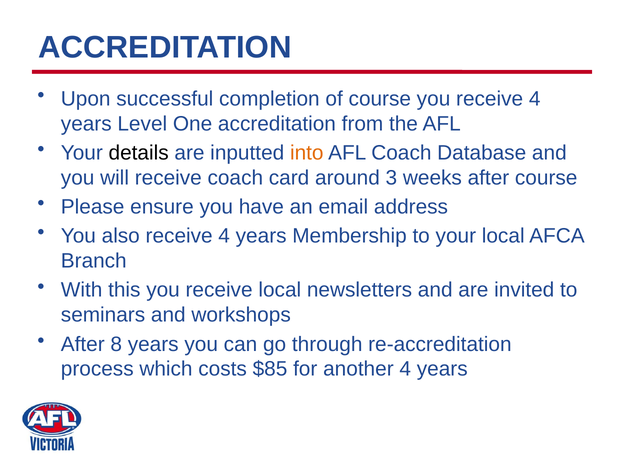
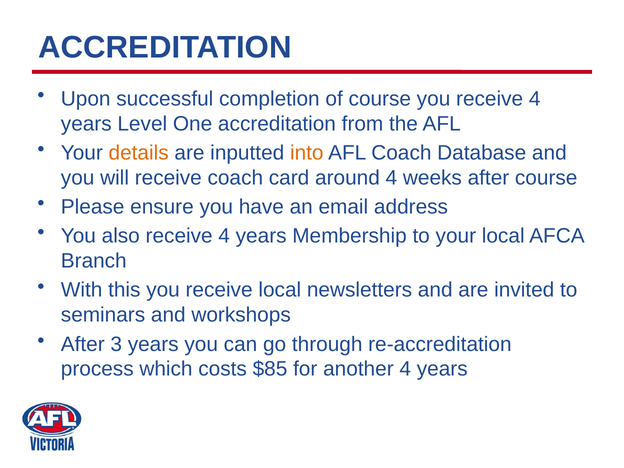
details colour: black -> orange
around 3: 3 -> 4
8: 8 -> 3
